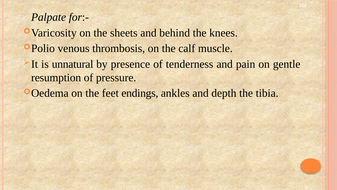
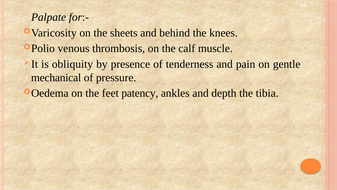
unnatural: unnatural -> obliquity
resumption: resumption -> mechanical
endings: endings -> patency
